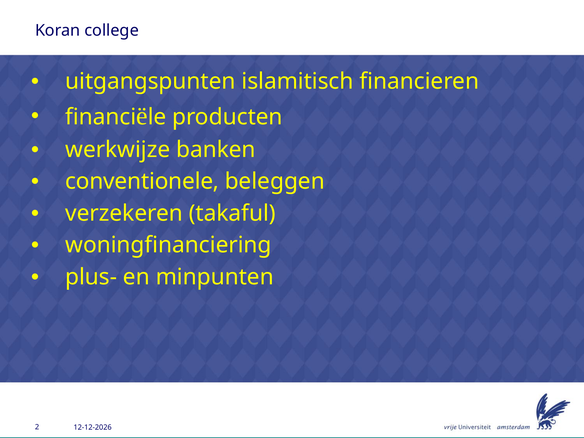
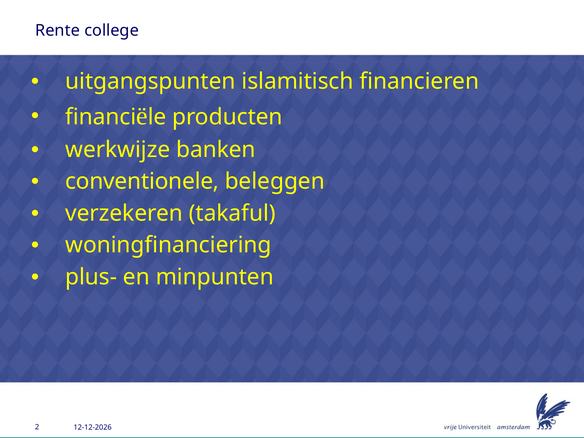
Koran: Koran -> Rente
